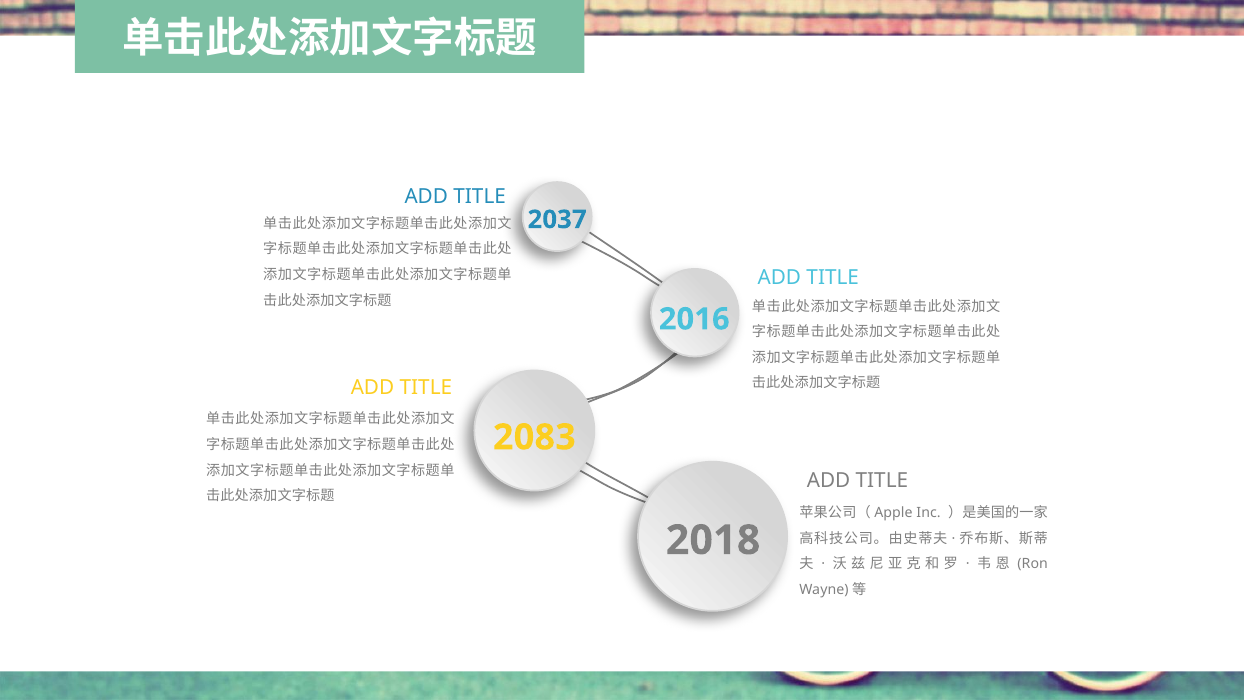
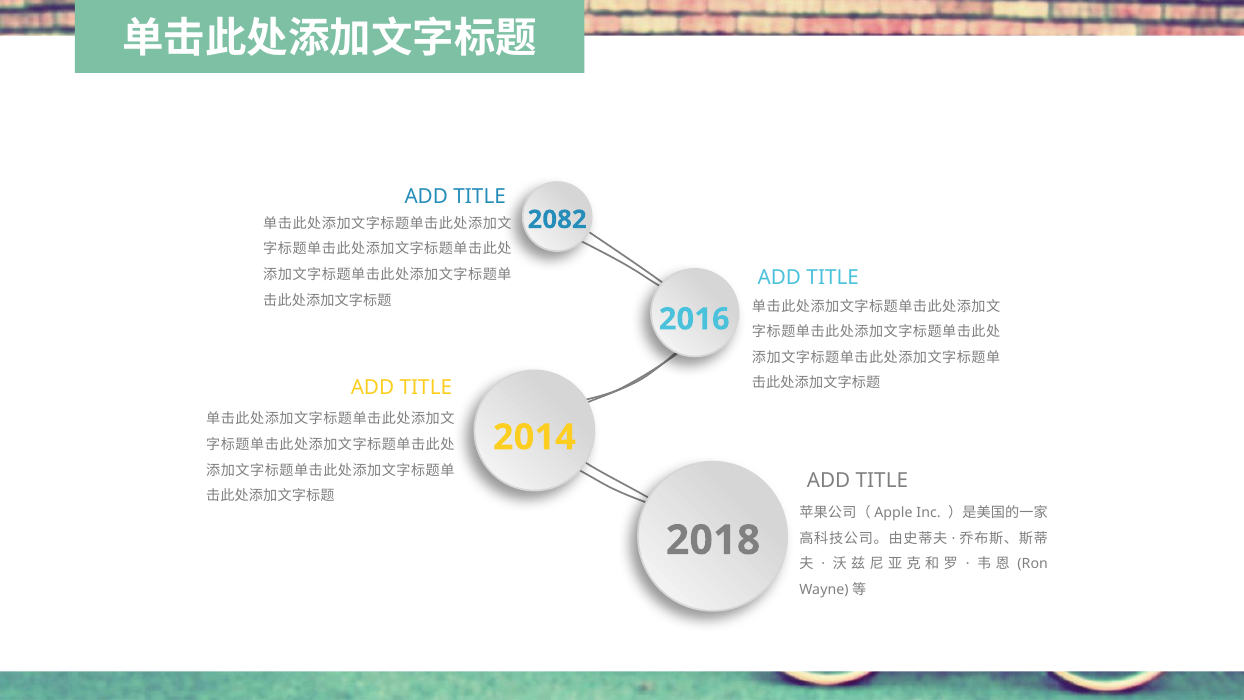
2037: 2037 -> 2082
2083: 2083 -> 2014
